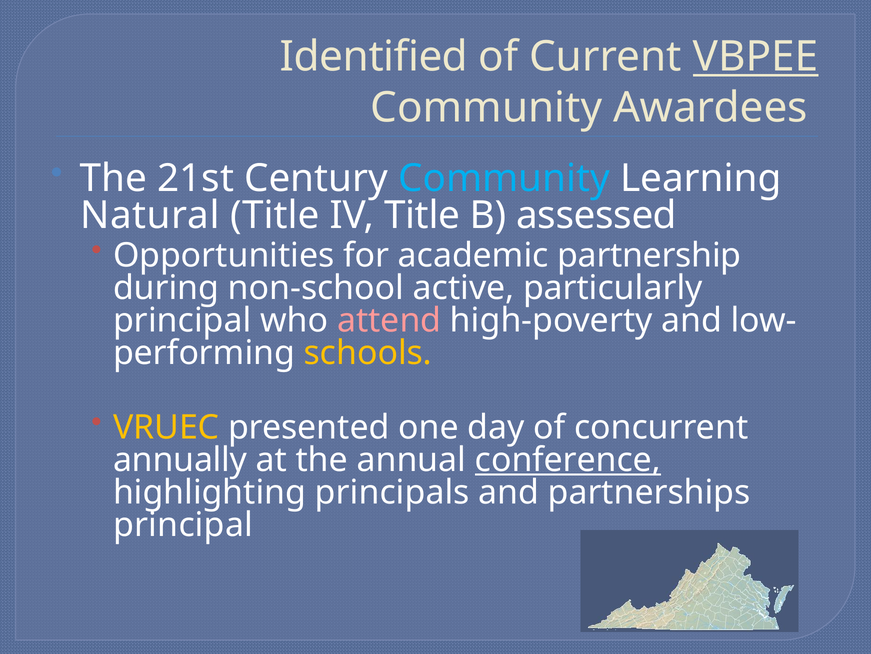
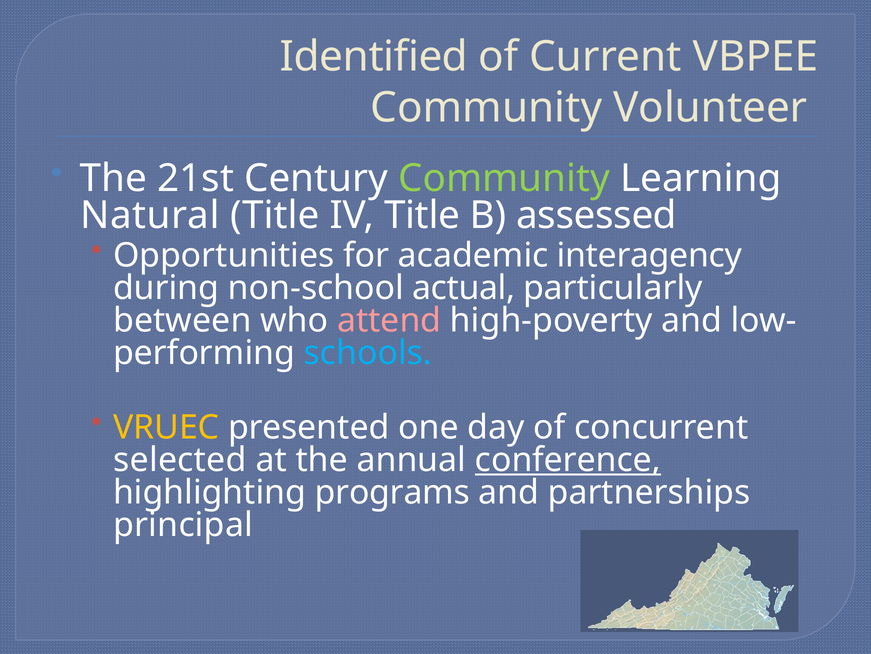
VBPEE underline: present -> none
Awardees: Awardees -> Volunteer
Community at (504, 178) colour: light blue -> light green
partnership: partnership -> interagency
active: active -> actual
principal at (182, 320): principal -> between
schools colour: yellow -> light blue
annually: annually -> selected
principals: principals -> programs
